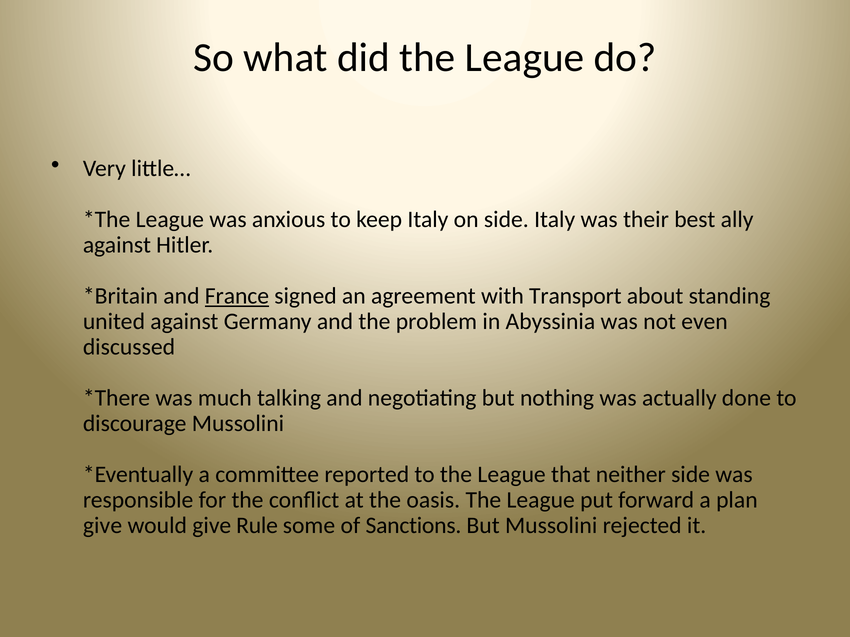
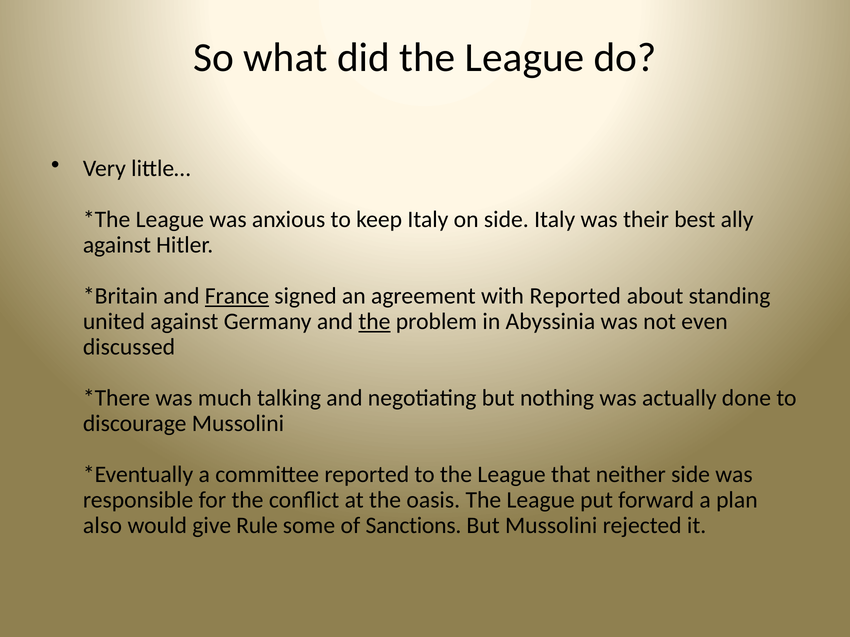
with Transport: Transport -> Reported
the at (374, 322) underline: none -> present
give at (103, 526): give -> also
